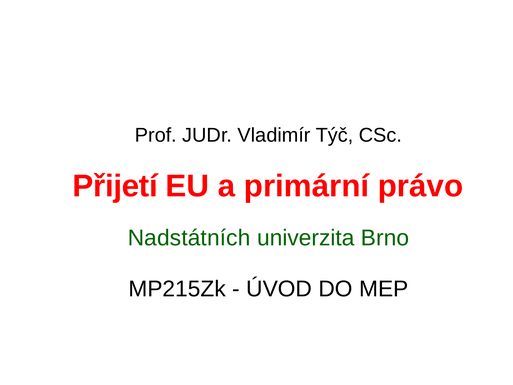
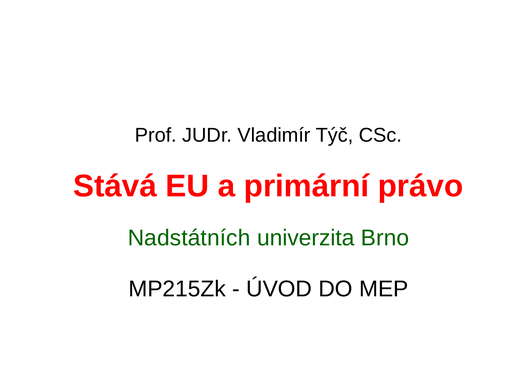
Přijetí: Přijetí -> Stává
